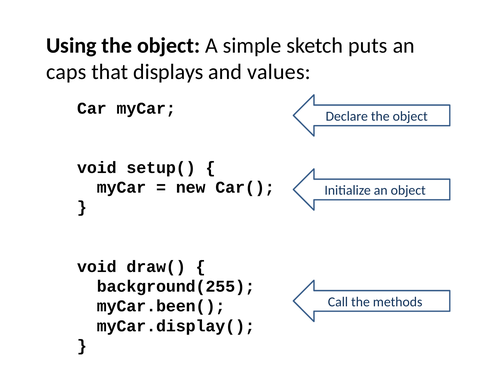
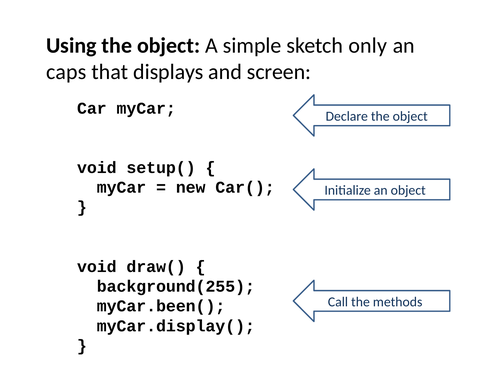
puts: puts -> only
values: values -> screen
